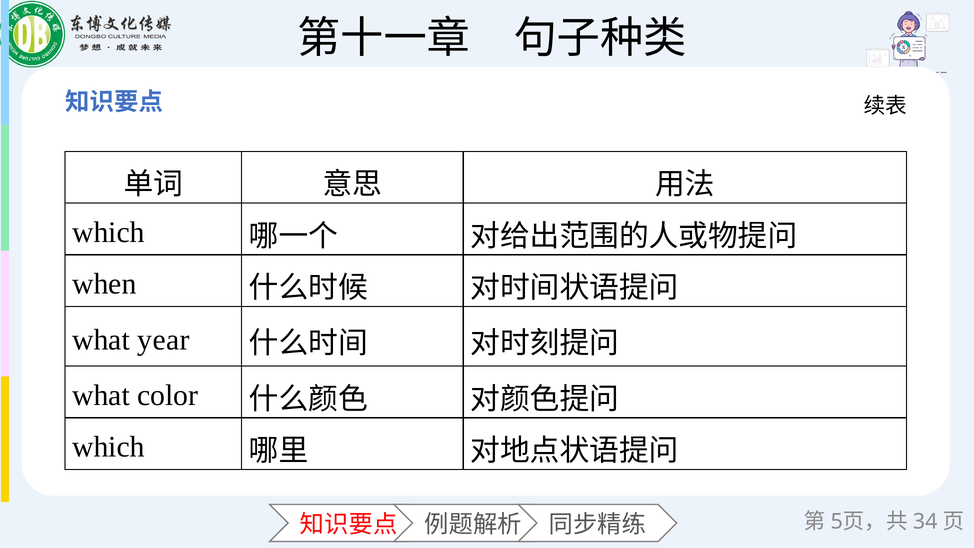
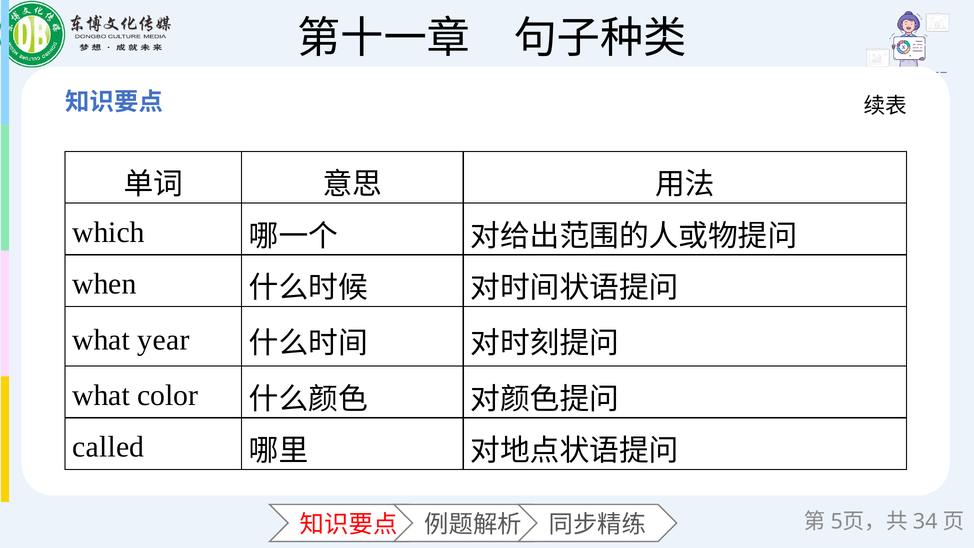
which at (108, 447): which -> called
